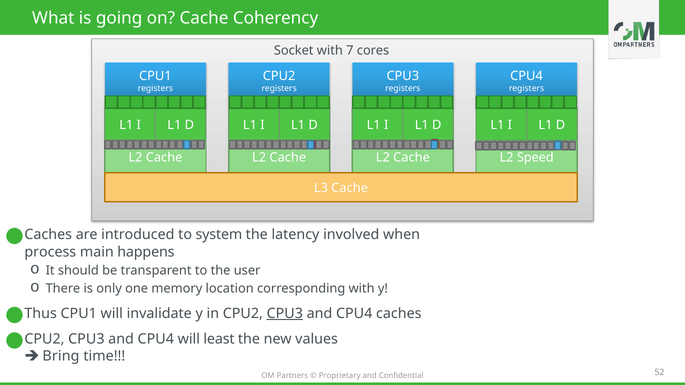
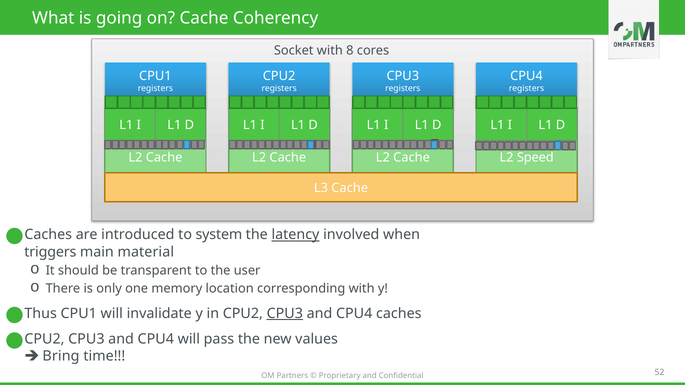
7: 7 -> 8
latency underline: none -> present
process: process -> triggers
happens: happens -> material
least: least -> pass
